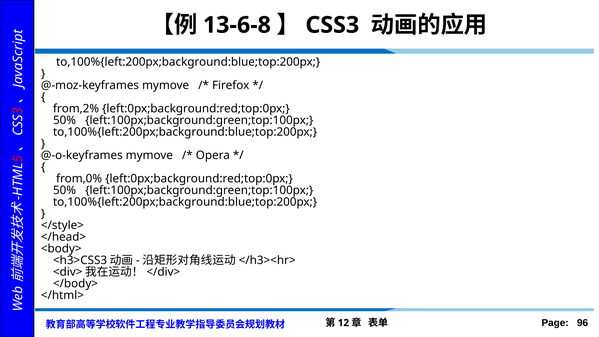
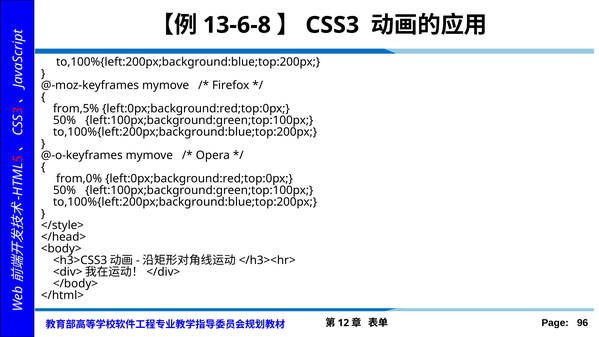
from,2%: from,2% -> from,5%
